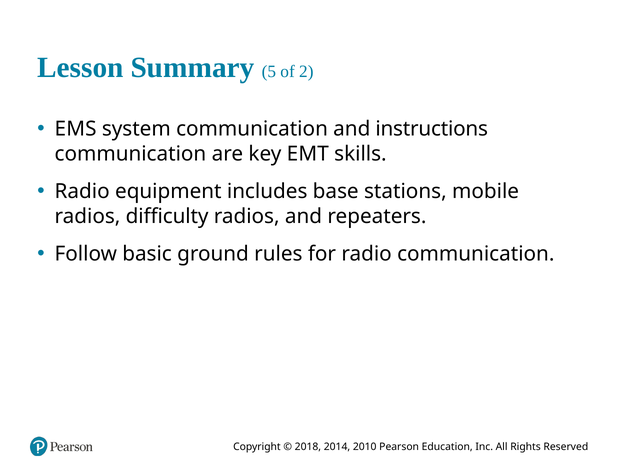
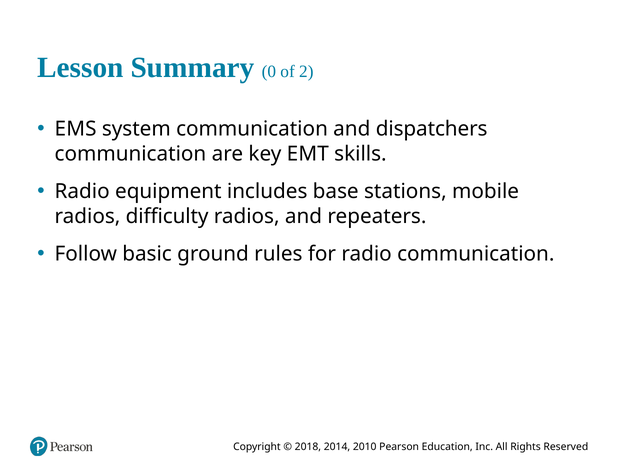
5: 5 -> 0
instructions: instructions -> dispatchers
